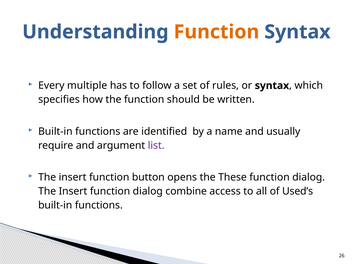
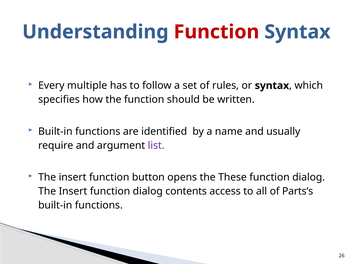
Function at (216, 32) colour: orange -> red
combine: combine -> contents
Used’s: Used’s -> Parts’s
